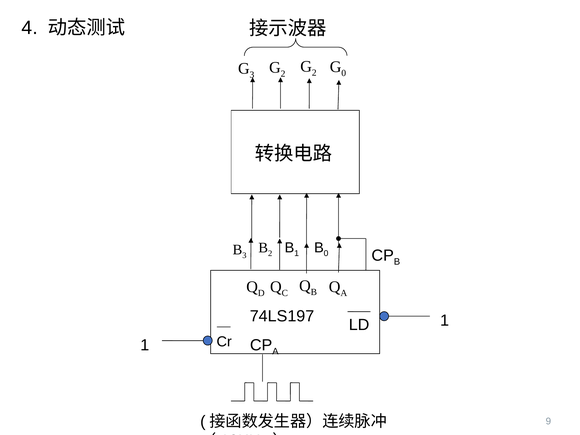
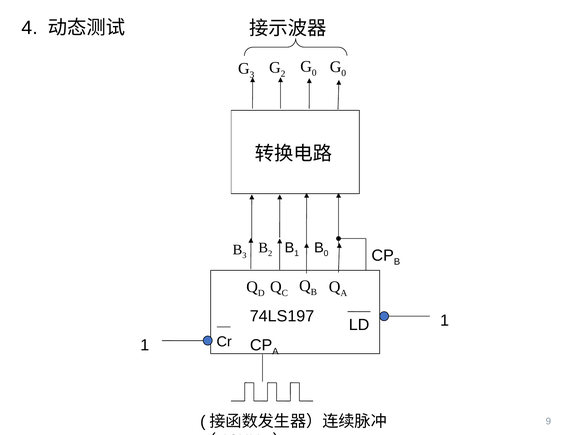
2 at (314, 73): 2 -> 0
